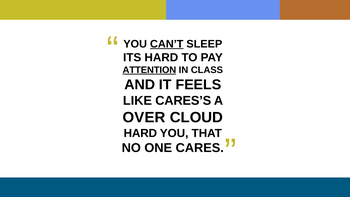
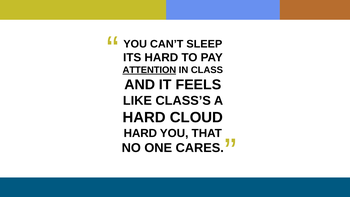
CAN’T underline: present -> none
CARES’S: CARES’S -> CLASS’S
OVER at (144, 117): OVER -> HARD
